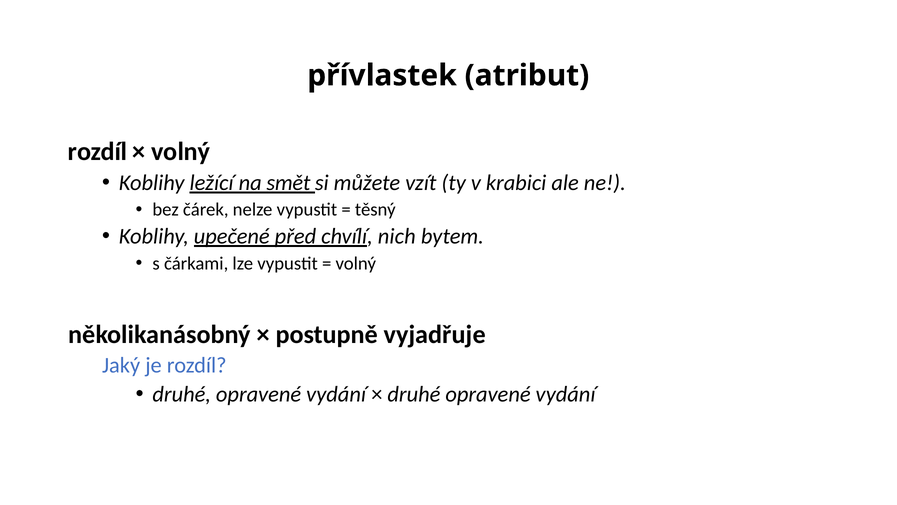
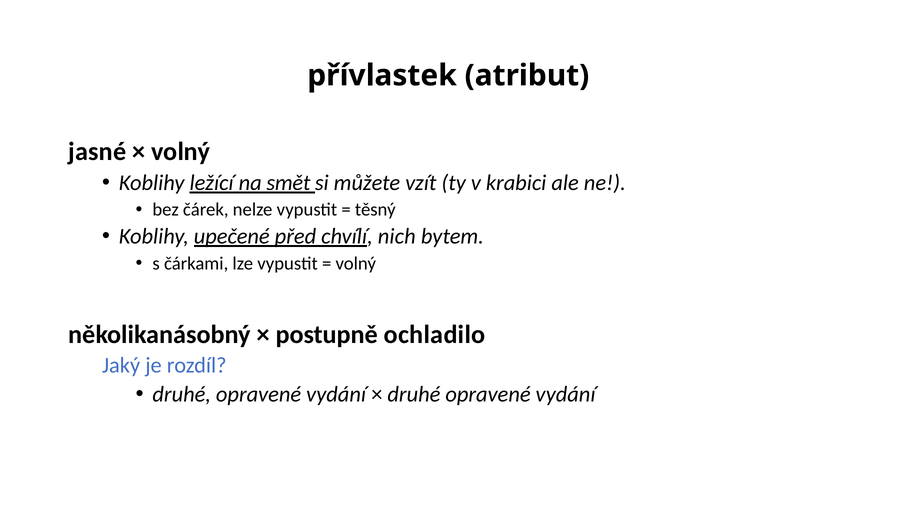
rozdíl at (98, 152): rozdíl -> jasné
vyjadřuje: vyjadřuje -> ochladilo
